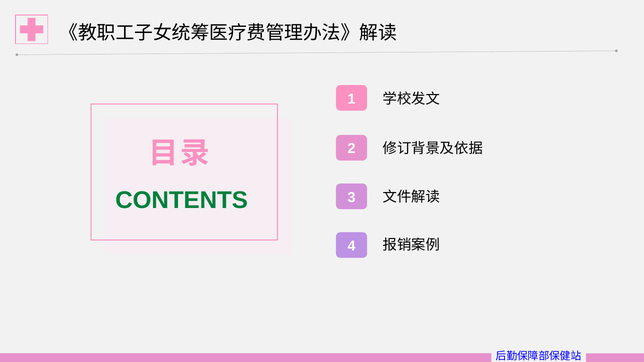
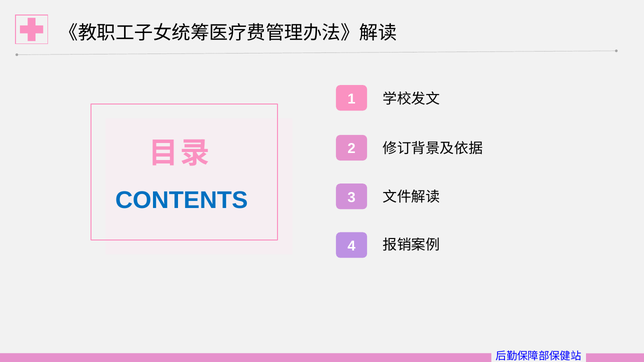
CONTENTS colour: green -> blue
